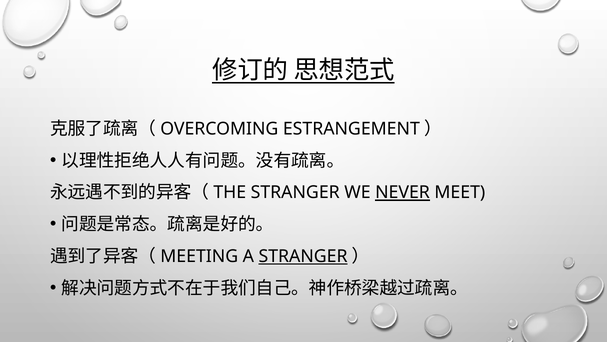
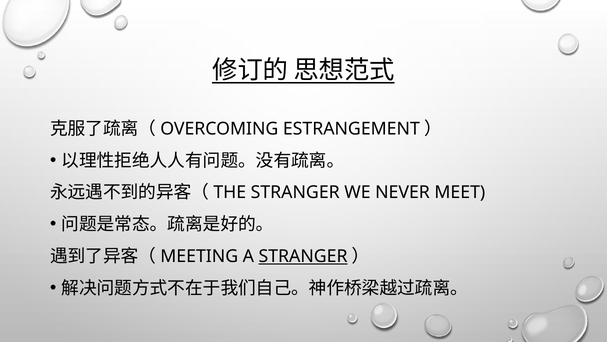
NEVER underline: present -> none
